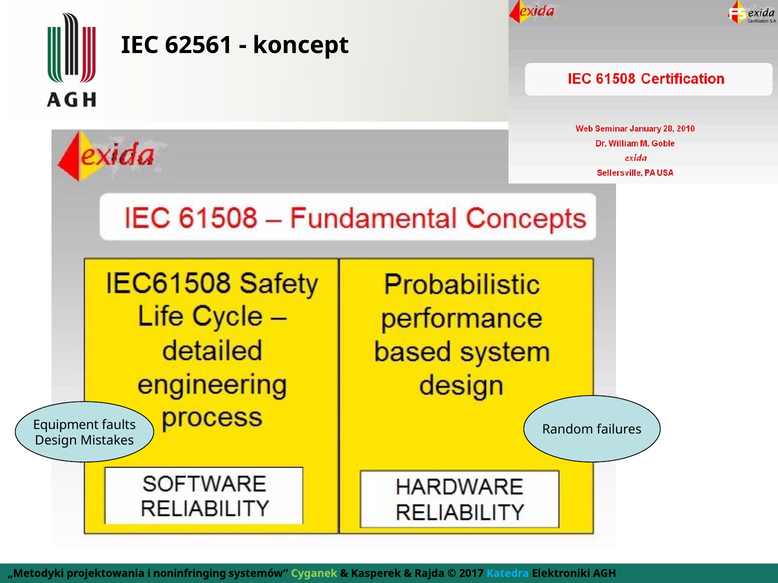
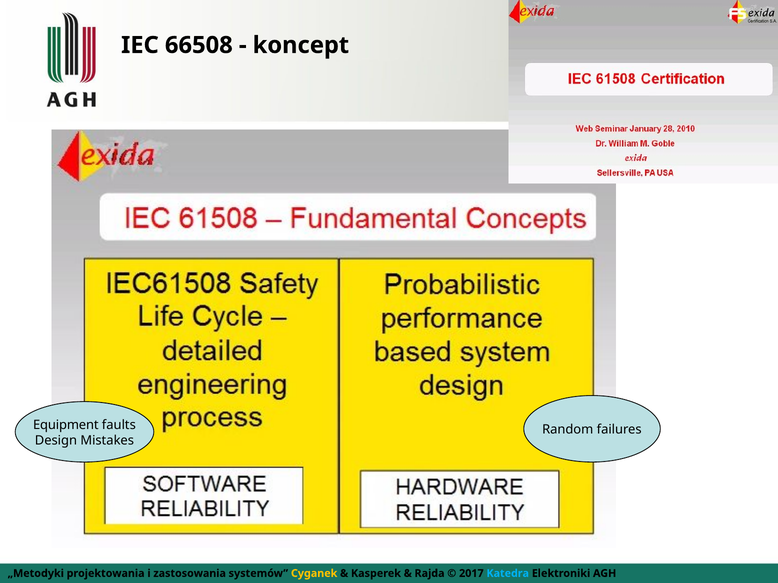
62561: 62561 -> 66508
noninfringing: noninfringing -> zastosowania
Cyganek colour: light green -> yellow
